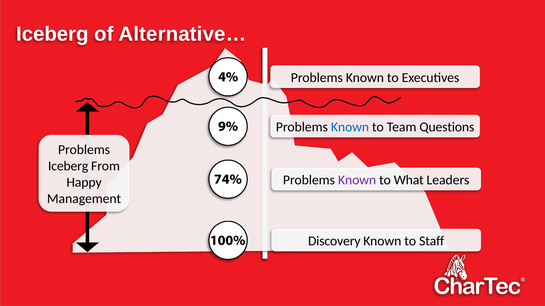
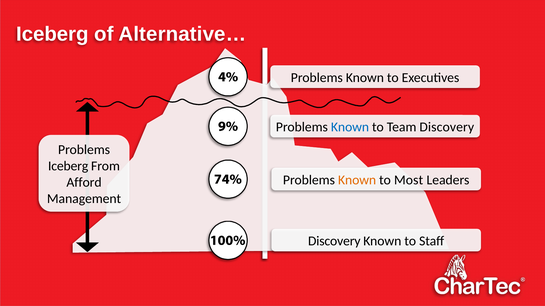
Team Questions: Questions -> Discovery
Known at (357, 180) colour: purple -> orange
What: What -> Most
Happy: Happy -> Afford
